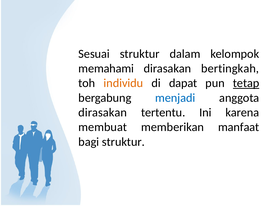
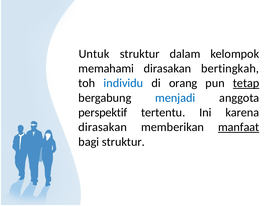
Sesuai: Sesuai -> Untuk
individu colour: orange -> blue
dapat: dapat -> orang
dirasakan at (103, 113): dirasakan -> perspektif
membuat at (103, 127): membuat -> dirasakan
manfaat underline: none -> present
